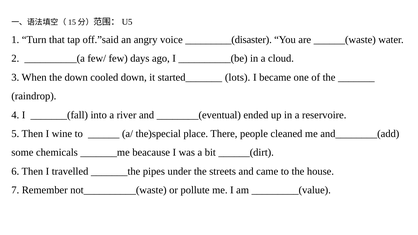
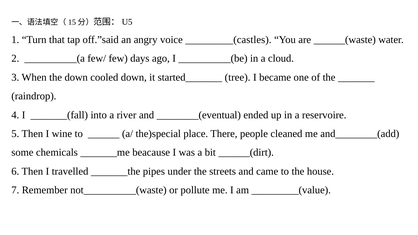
_________(disaster: _________(disaster -> _________(castles
lots: lots -> tree
